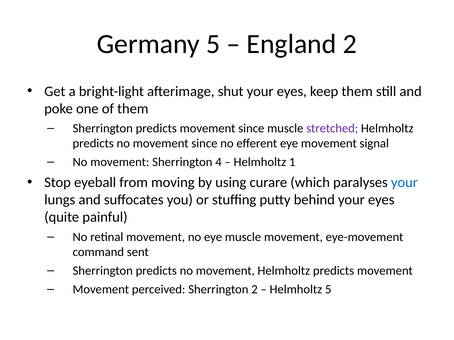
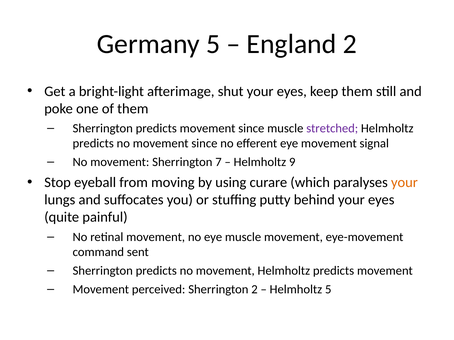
4: 4 -> 7
1: 1 -> 9
your at (404, 183) colour: blue -> orange
